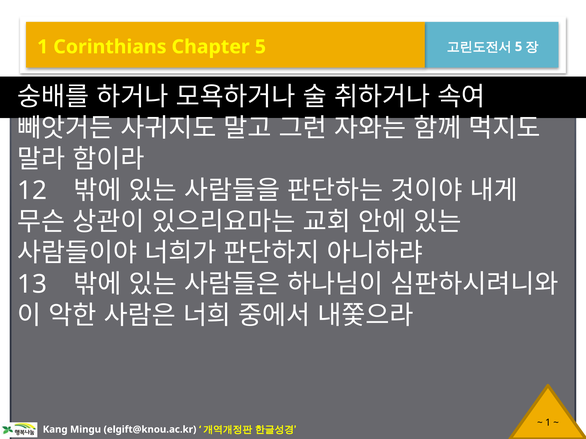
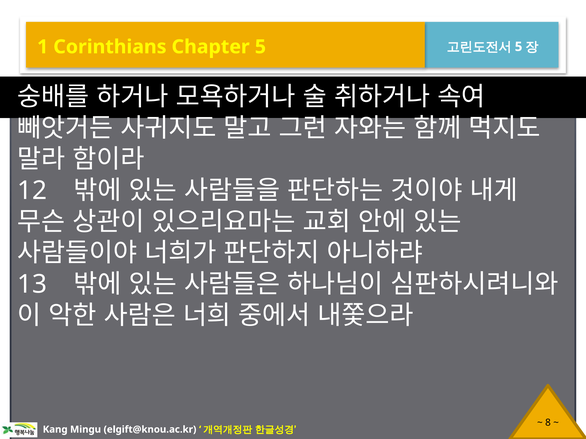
1 at (548, 423): 1 -> 8
